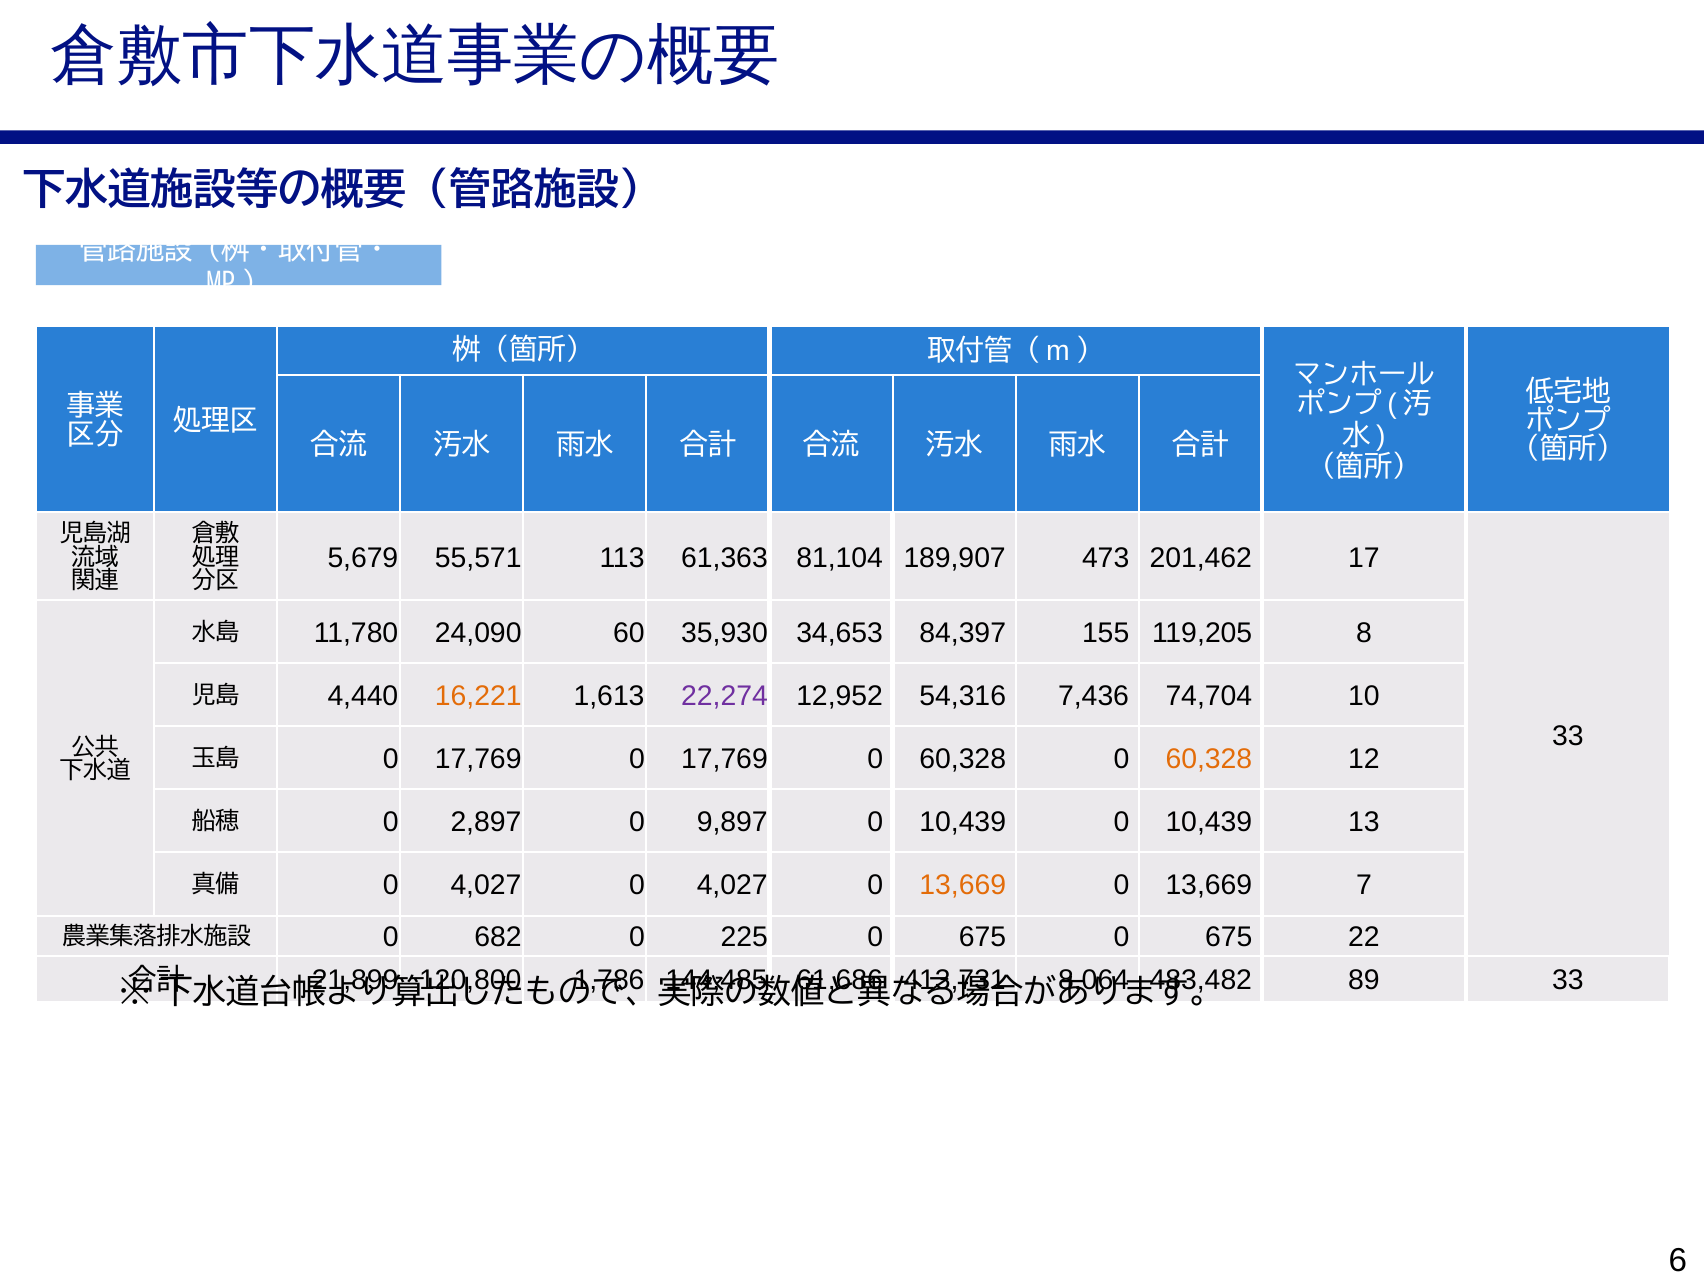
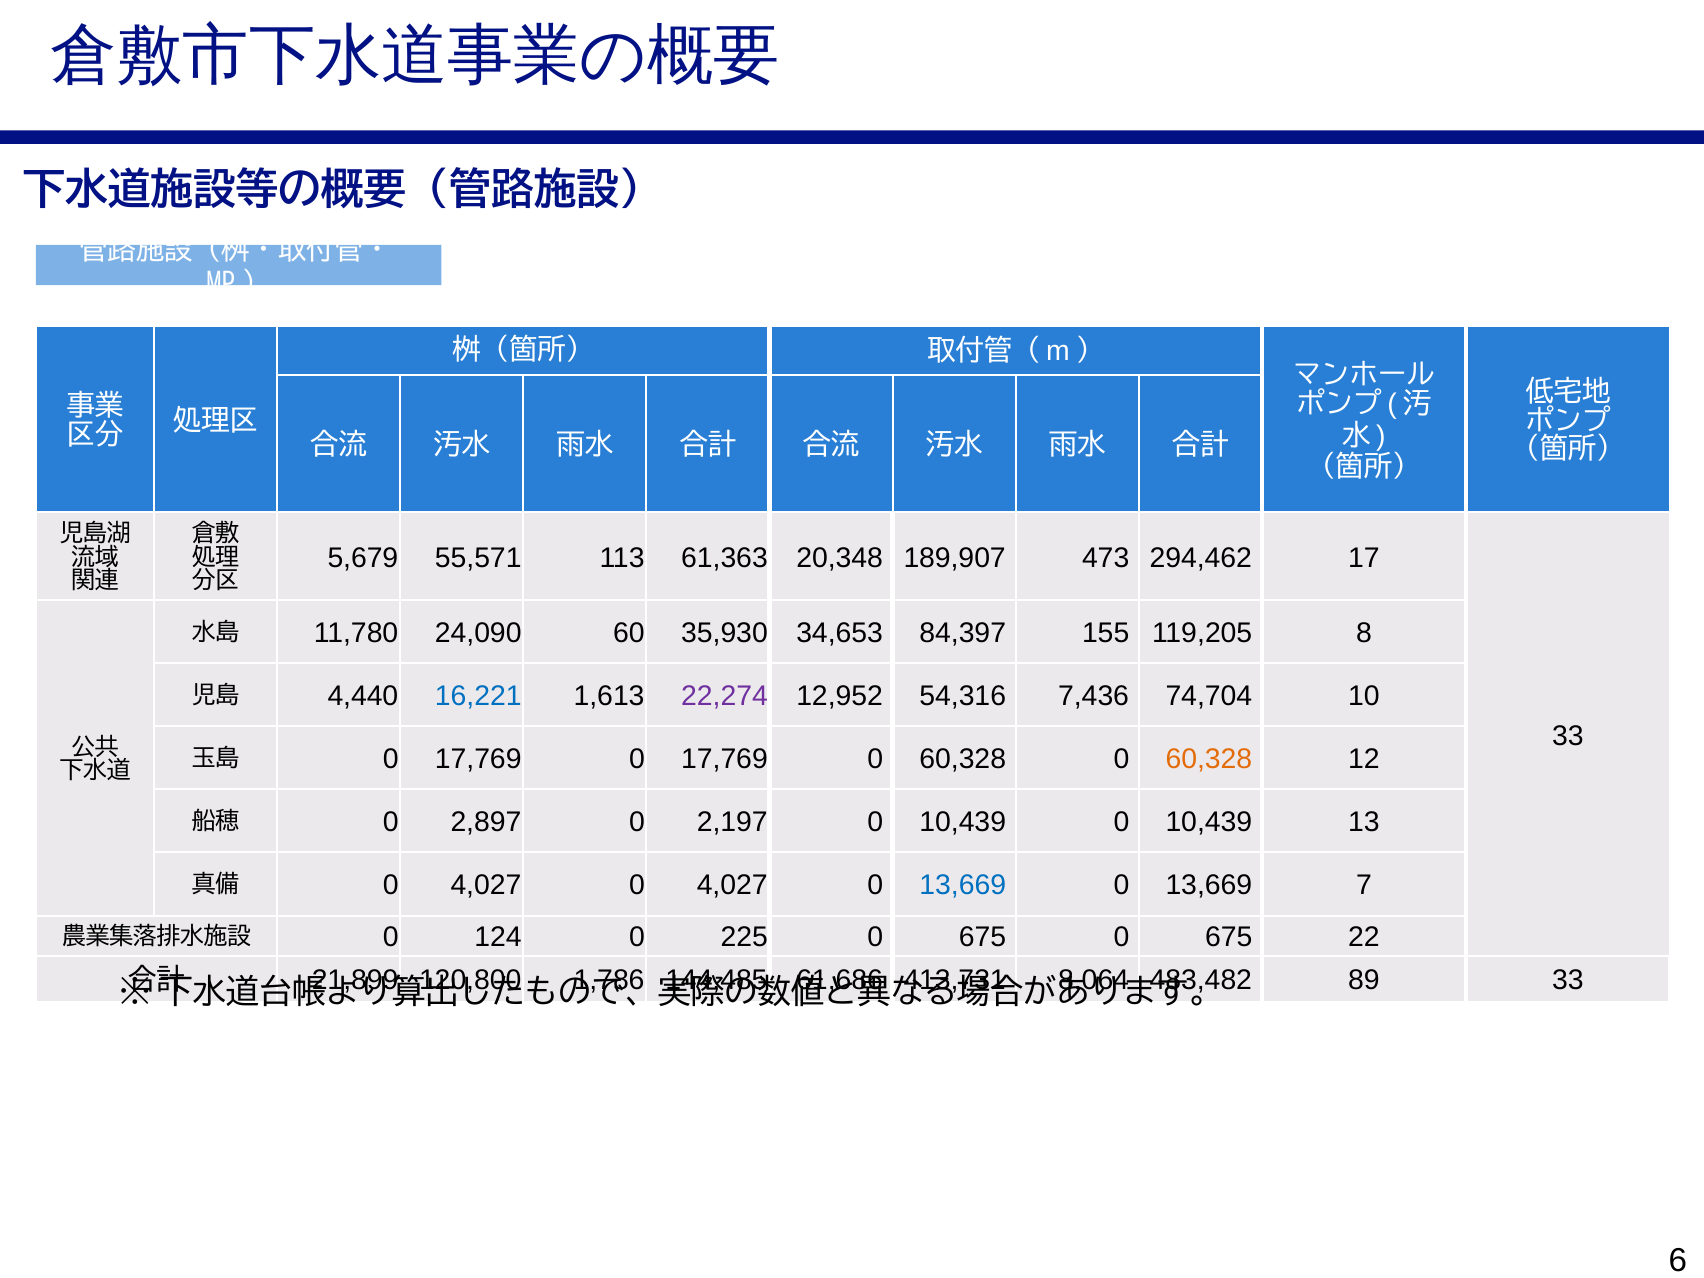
81,104: 81,104 -> 20,348
201,462: 201,462 -> 294,462
16,221 colour: orange -> blue
9,897: 9,897 -> 2,197
13,669 at (963, 885) colour: orange -> blue
682: 682 -> 124
